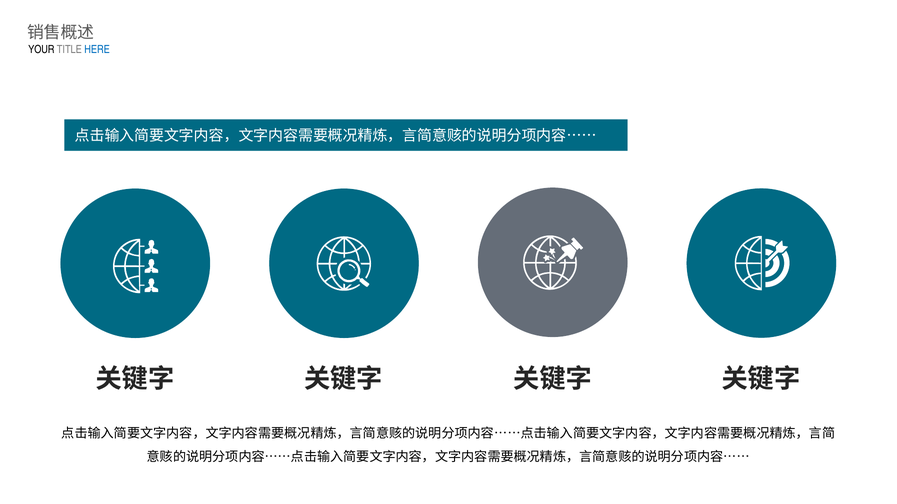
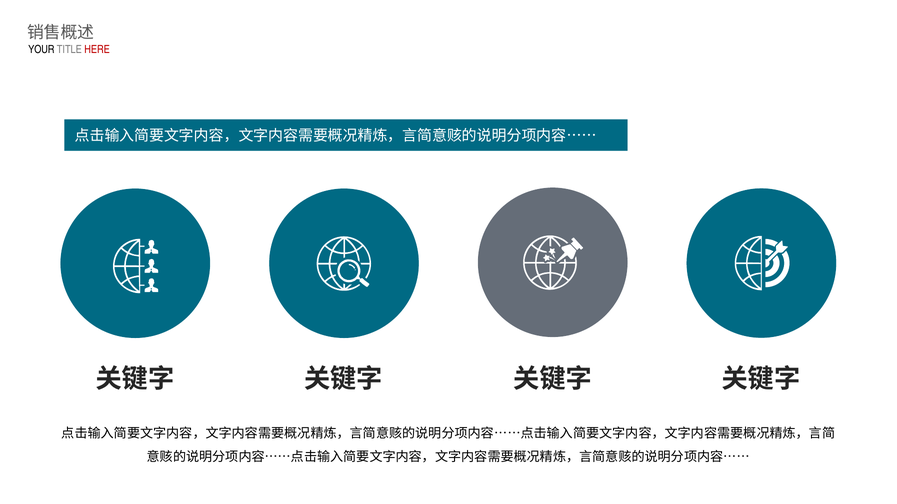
HERE colour: blue -> red
